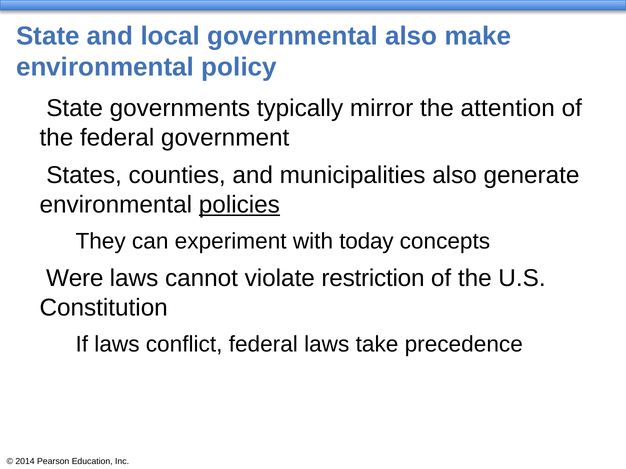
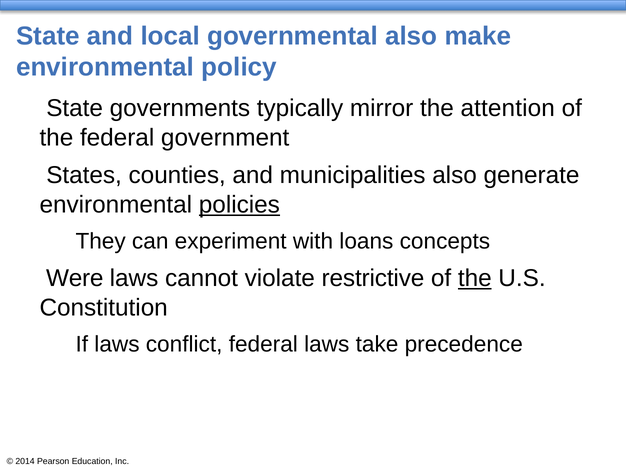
today: today -> loans
restriction: restriction -> restrictive
the at (475, 279) underline: none -> present
